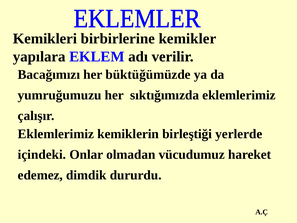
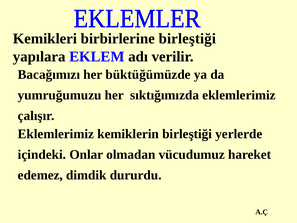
birbirlerine kemikler: kemikler -> birleştiği
